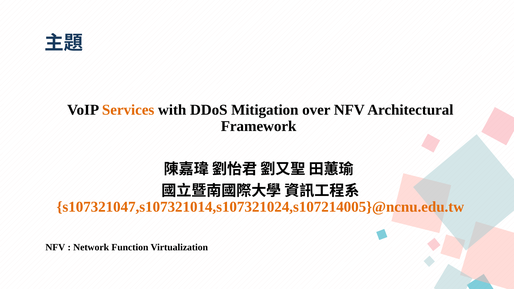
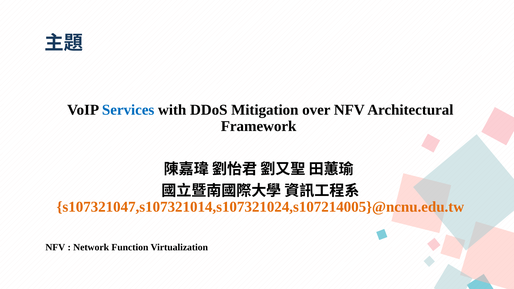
Services colour: orange -> blue
